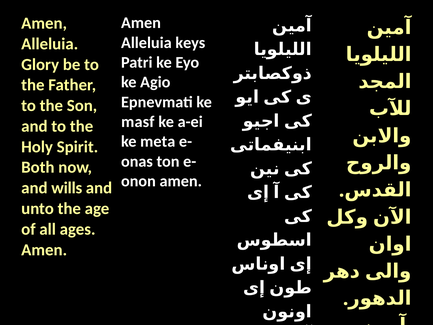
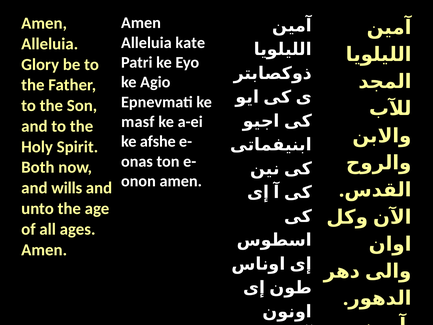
keys: keys -> kate
meta: meta -> afshe
